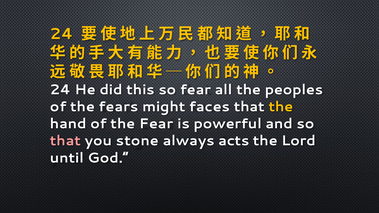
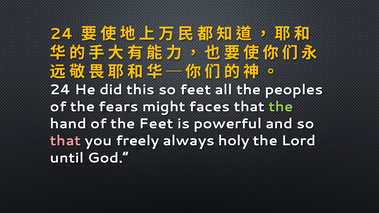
so fear: fear -> feet
the at (281, 107) colour: yellow -> light green
the Fear: Fear -> Feet
stone: stone -> freely
acts: acts -> holy
